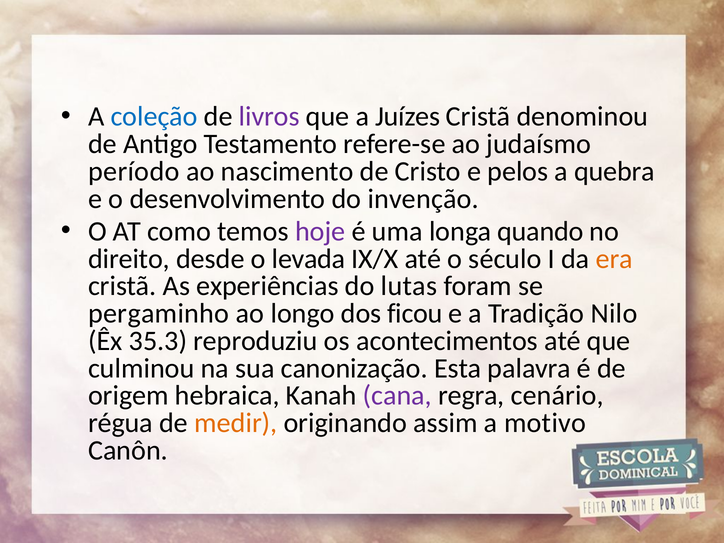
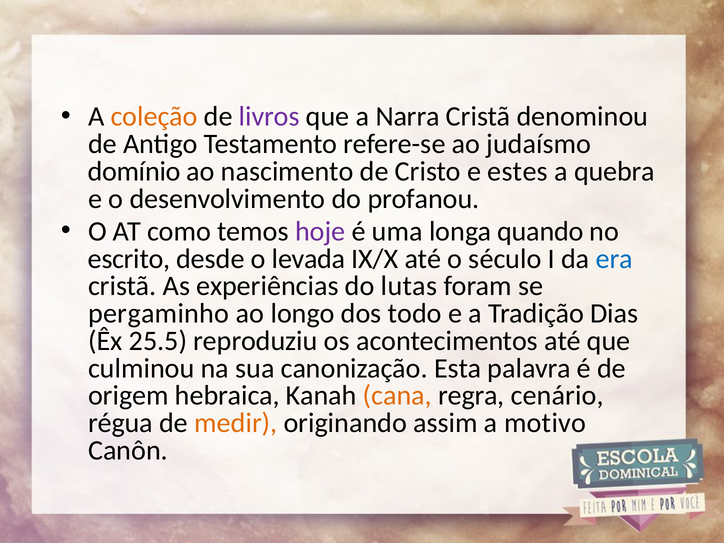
coleção colour: blue -> orange
Juízes: Juízes -> Narra
período: período -> domínio
pelos: pelos -> estes
invenção: invenção -> profanou
direito: direito -> escrito
era colour: orange -> blue
ficou: ficou -> todo
Nilo: Nilo -> Dias
35.3: 35.3 -> 25.5
cana colour: purple -> orange
